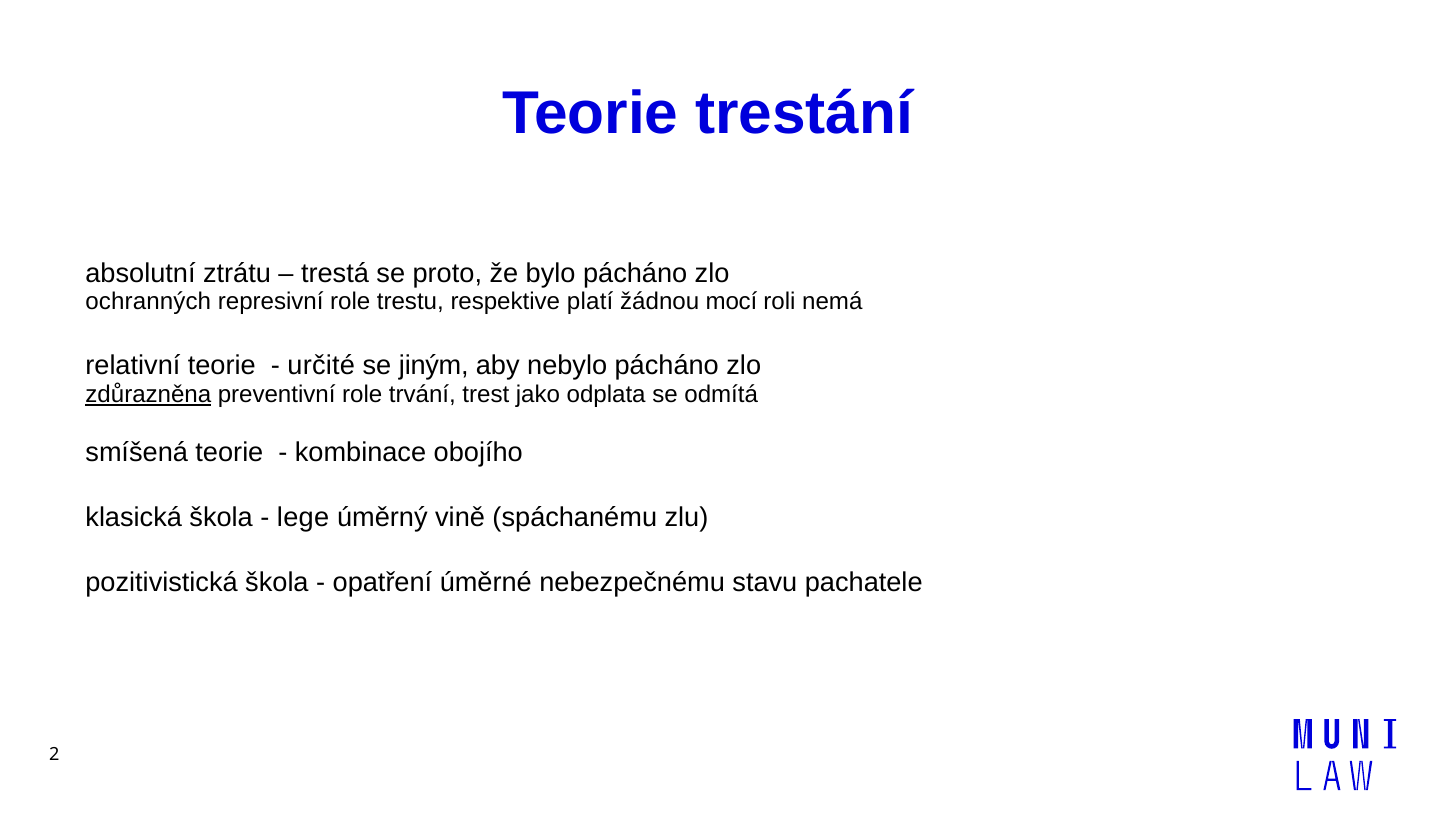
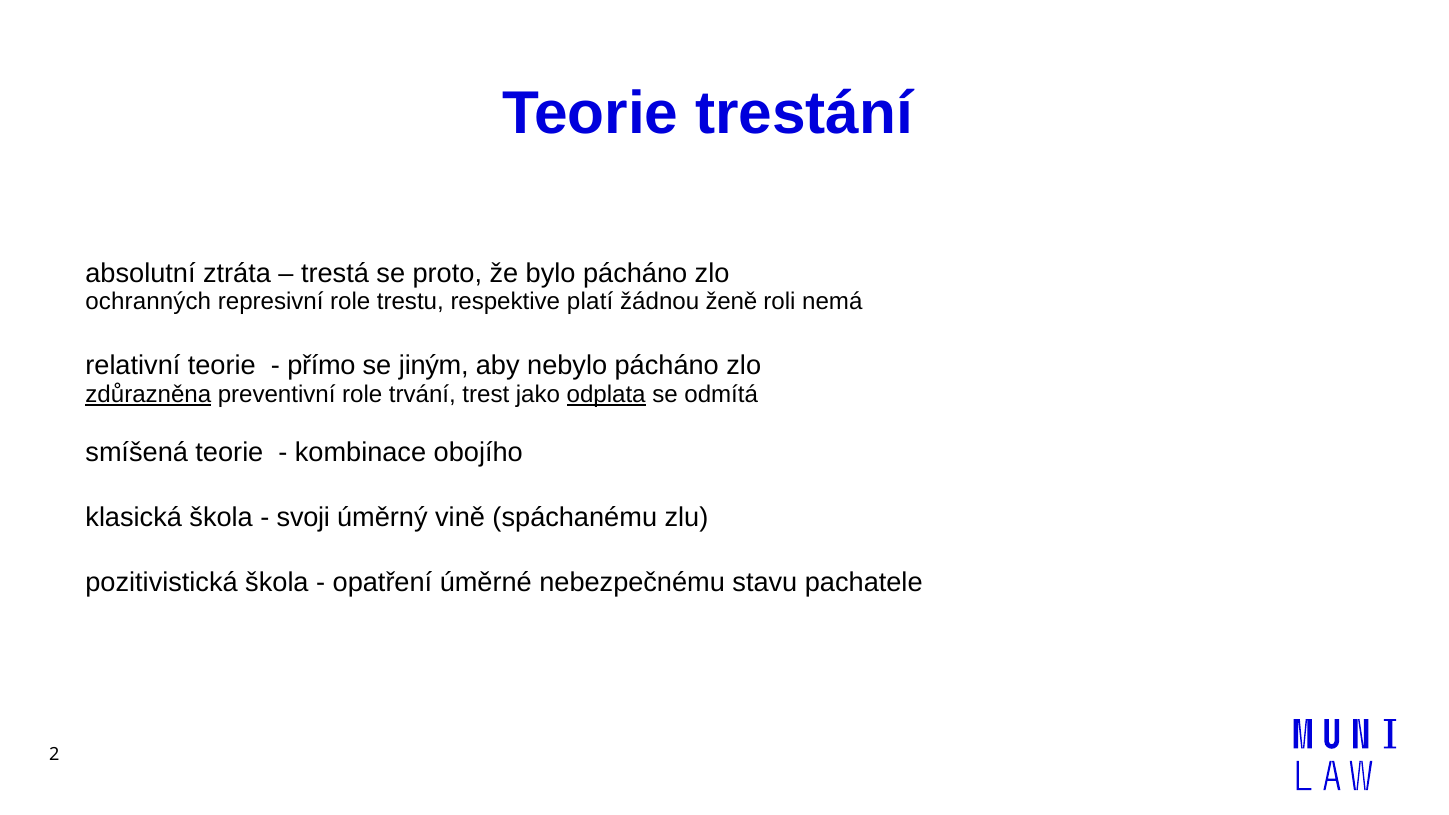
ztrátu: ztrátu -> ztráta
mocí: mocí -> ženě
určité: určité -> přímo
odplata underline: none -> present
lege: lege -> svoji
